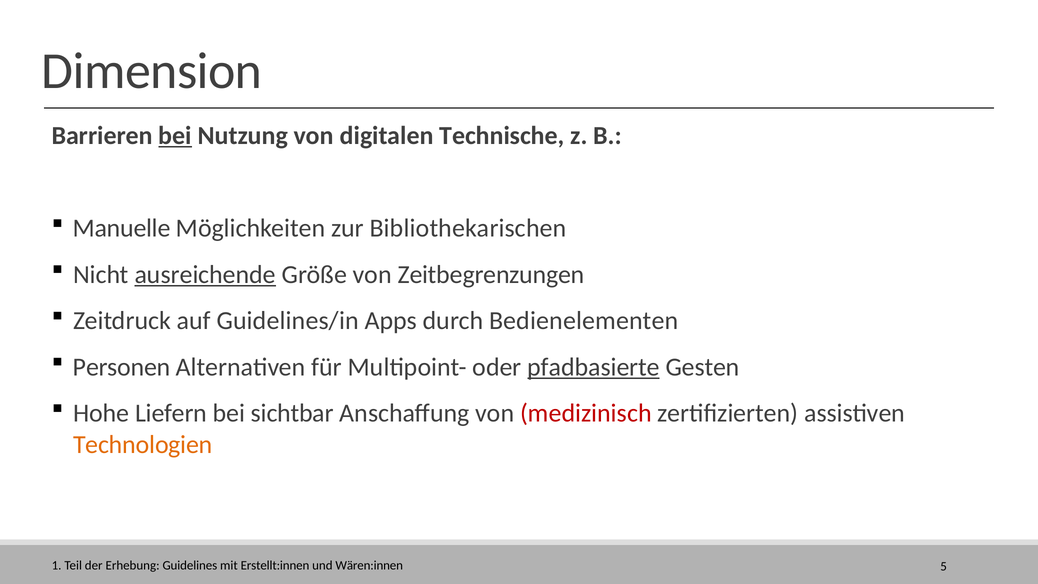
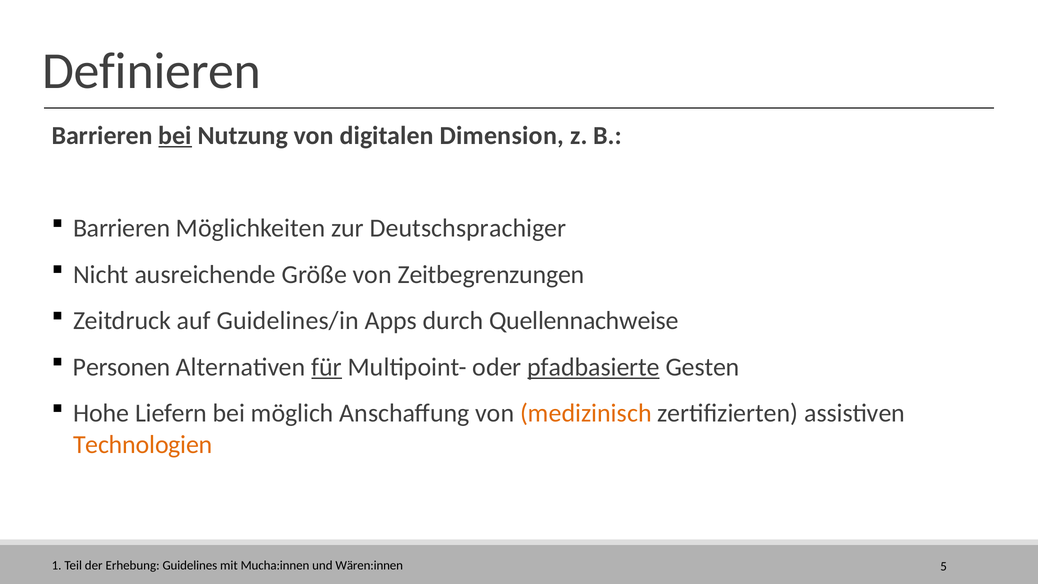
Dimension: Dimension -> Definieren
Technische: Technische -> Dimension
Manuelle at (122, 228): Manuelle -> Barrieren
Bibliothekarischen: Bibliothekarischen -> Deutschsprachiger
ausreichende underline: present -> none
Bedienelementen: Bedienelementen -> Quellennachweise
für underline: none -> present
sichtbar: sichtbar -> möglich
medizinisch colour: red -> orange
Erstellt:innen: Erstellt:innen -> Mucha:innen
